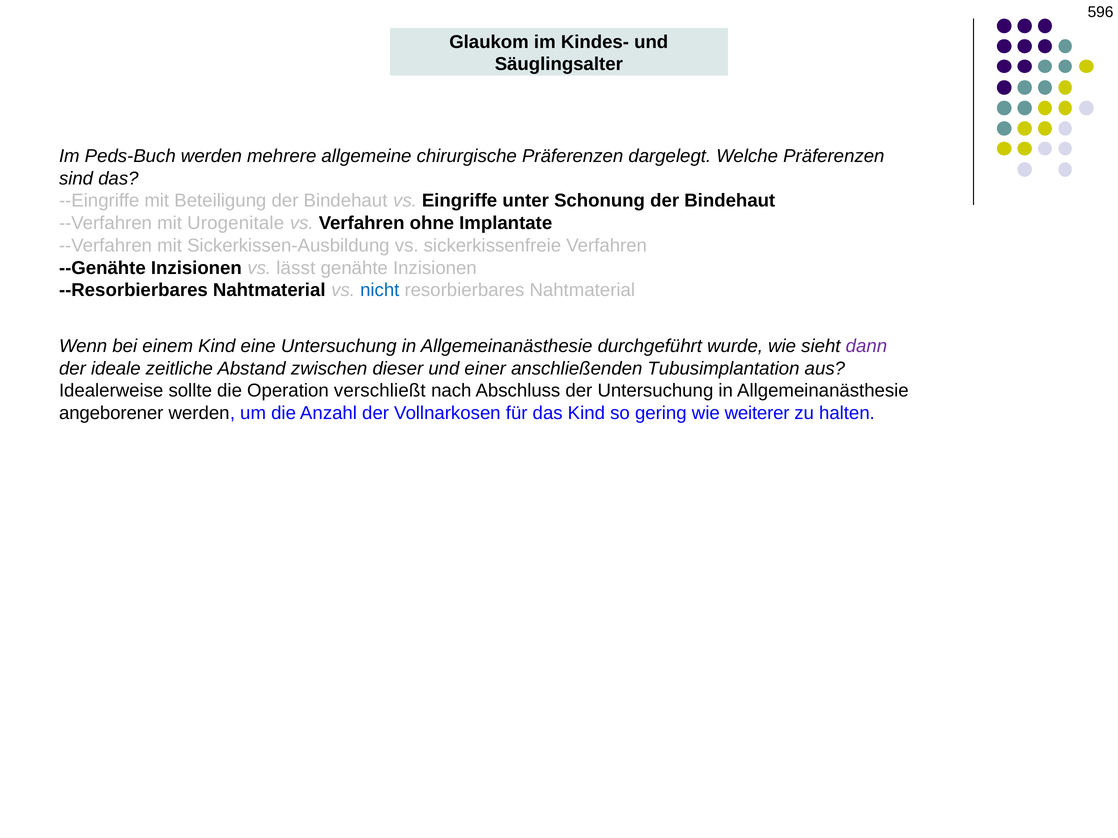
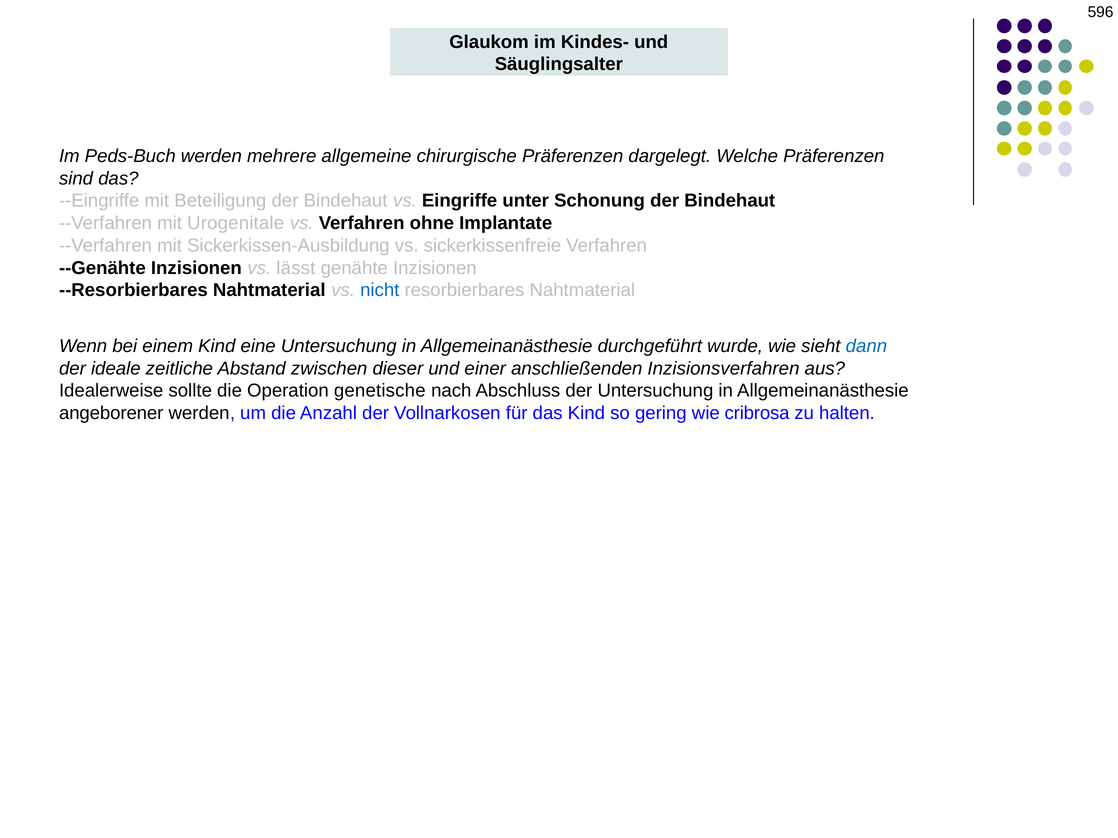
dann colour: purple -> blue
Tubusimplantation: Tubusimplantation -> Inzisionsverfahren
verschließt: verschließt -> genetische
weiterer: weiterer -> cribrosa
